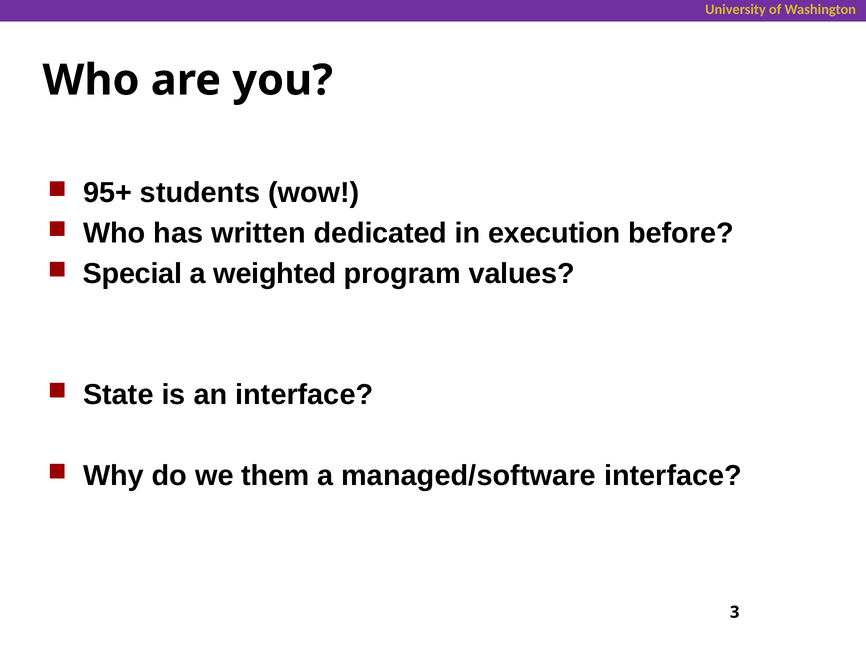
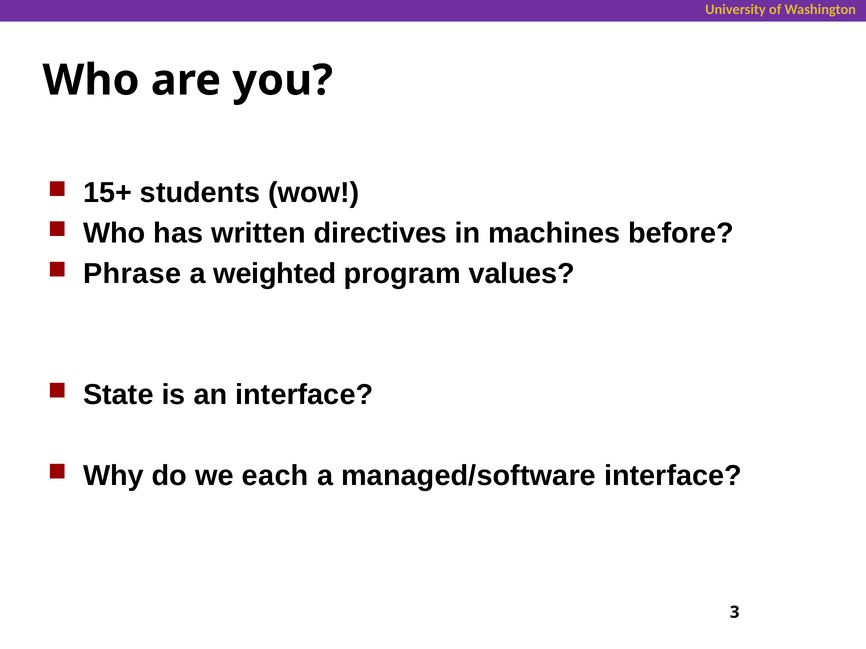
95+: 95+ -> 15+
dedicated: dedicated -> directives
execution: execution -> machines
Special: Special -> Phrase
them: them -> each
